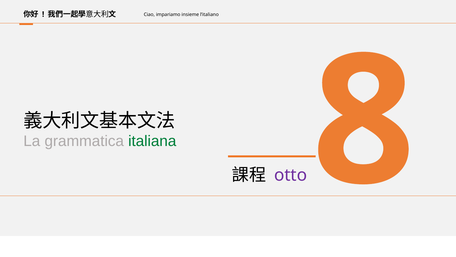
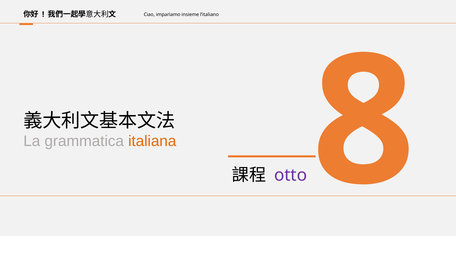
italiana colour: green -> orange
